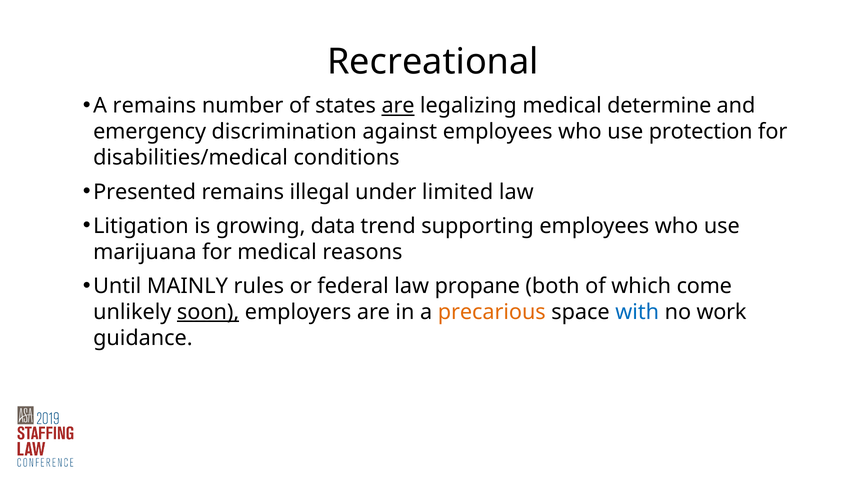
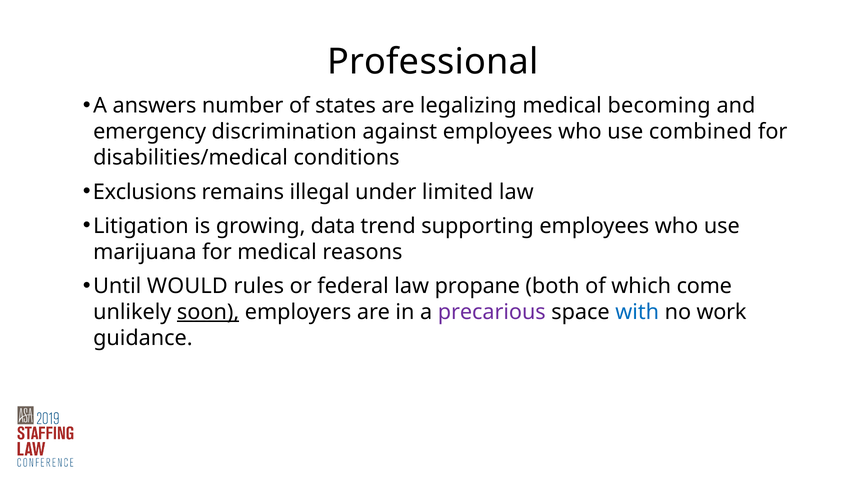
Recreational: Recreational -> Professional
A remains: remains -> answers
are at (398, 106) underline: present -> none
determine: determine -> becoming
protection: protection -> combined
Presented: Presented -> Exclusions
MAINLY: MAINLY -> WOULD
precarious colour: orange -> purple
